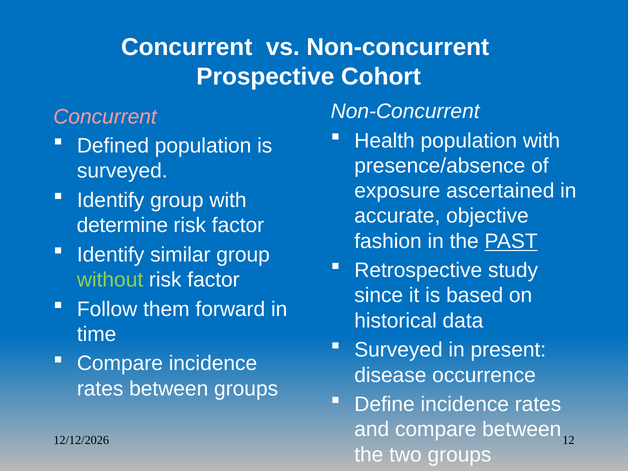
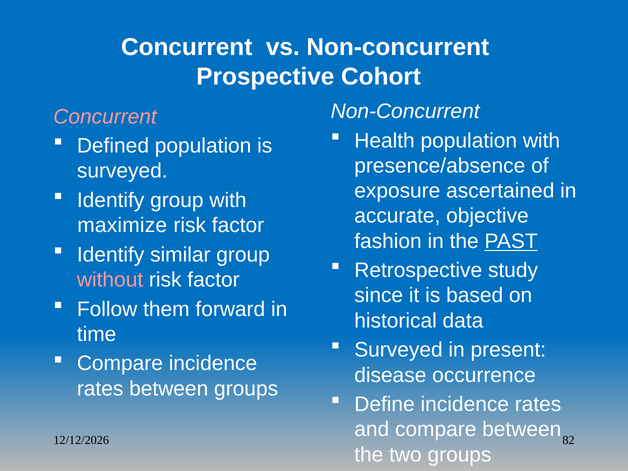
determine: determine -> maximize
without colour: light green -> pink
12: 12 -> 82
